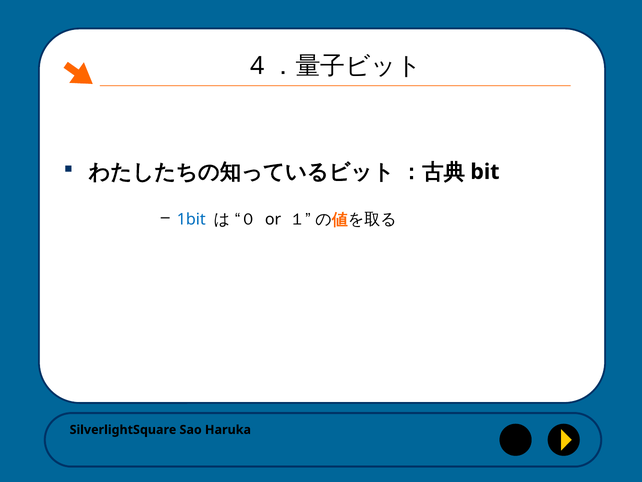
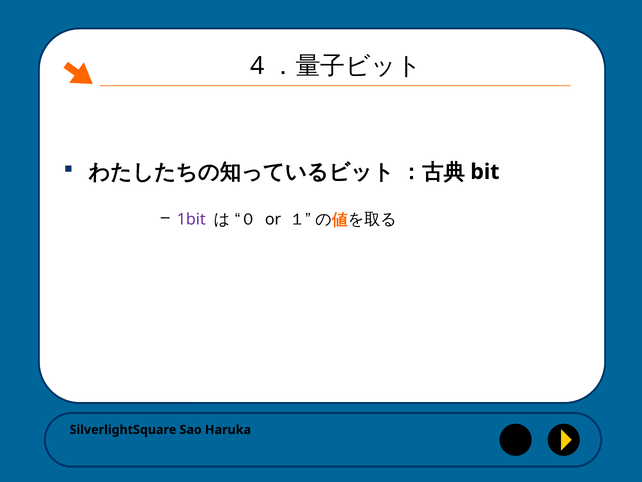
1bit colour: blue -> purple
